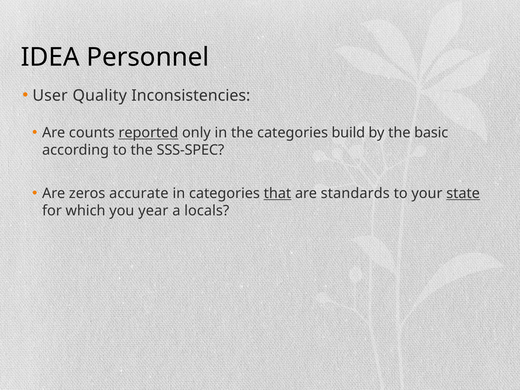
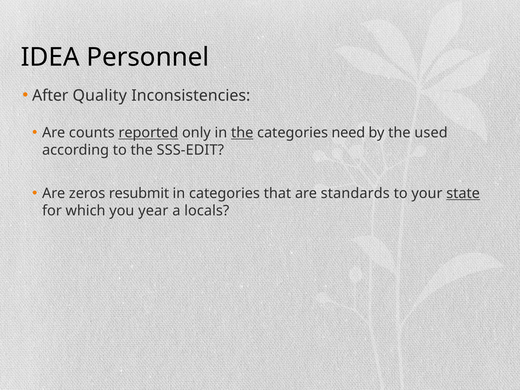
User: User -> After
the at (242, 133) underline: none -> present
build: build -> need
basic: basic -> used
SSS-SPEC: SSS-SPEC -> SSS-EDIT
accurate: accurate -> resubmit
that underline: present -> none
